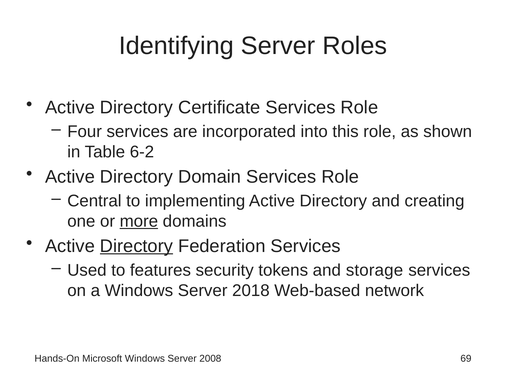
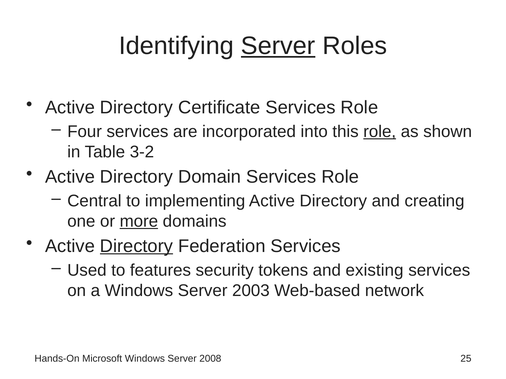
Server at (278, 46) underline: none -> present
role at (380, 132) underline: none -> present
6-2: 6-2 -> 3-2
storage: storage -> existing
2018: 2018 -> 2003
69: 69 -> 25
